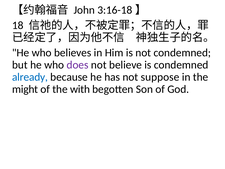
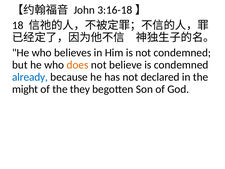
does colour: purple -> orange
suppose: suppose -> declared
with: with -> they
